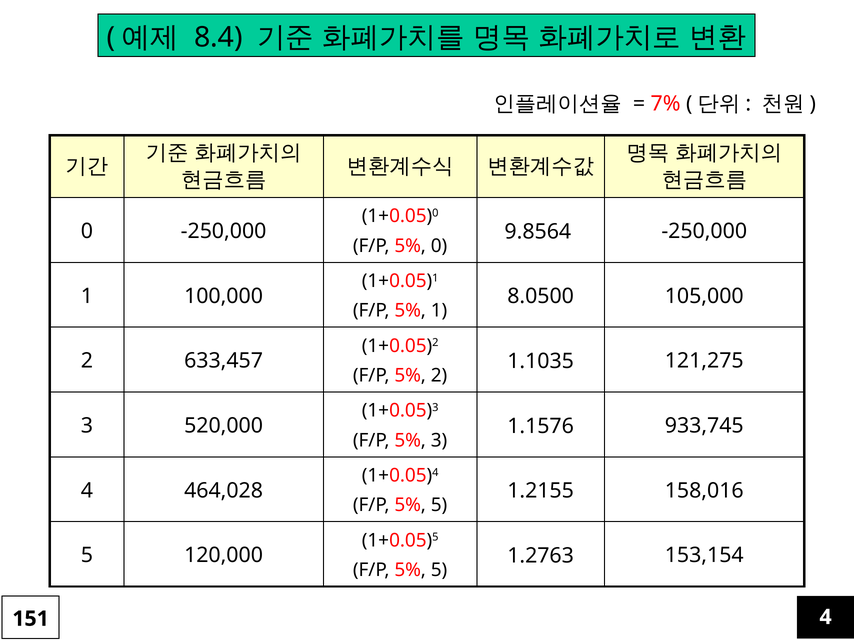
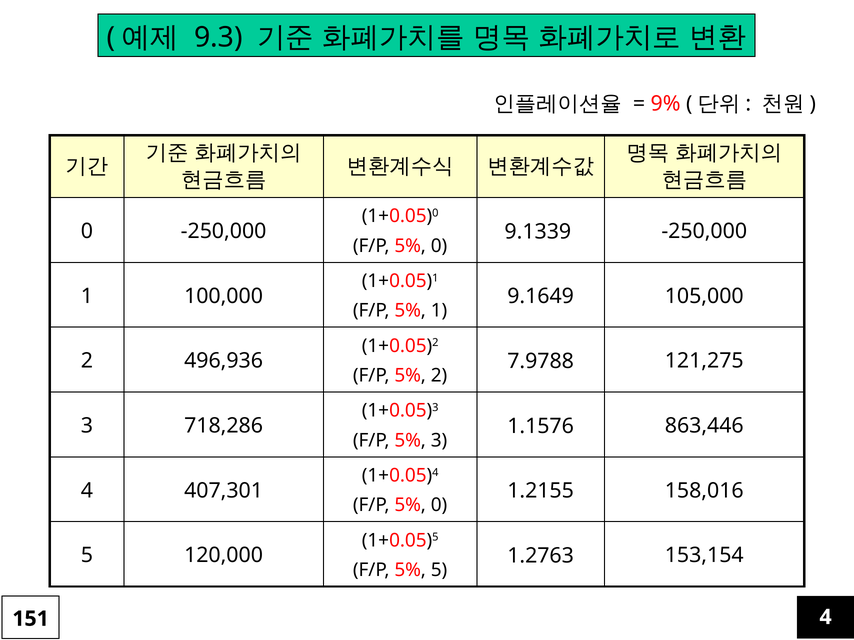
8.4: 8.4 -> 9.3
7%: 7% -> 9%
9.8564: 9.8564 -> 9.1339
8.0500: 8.0500 -> 9.1649
633,457: 633,457 -> 496,936
1.1035: 1.1035 -> 7.9788
520,000: 520,000 -> 718,286
933,745: 933,745 -> 863,446
464,028: 464,028 -> 407,301
5 at (439, 506): 5 -> 0
